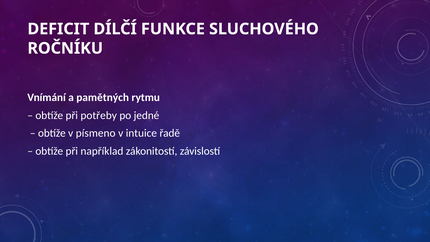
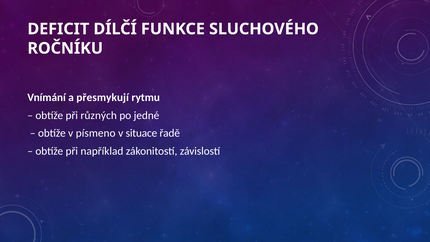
pamětných: pamětných -> přesmykují
potřeby: potřeby -> různých
intuice: intuice -> situace
